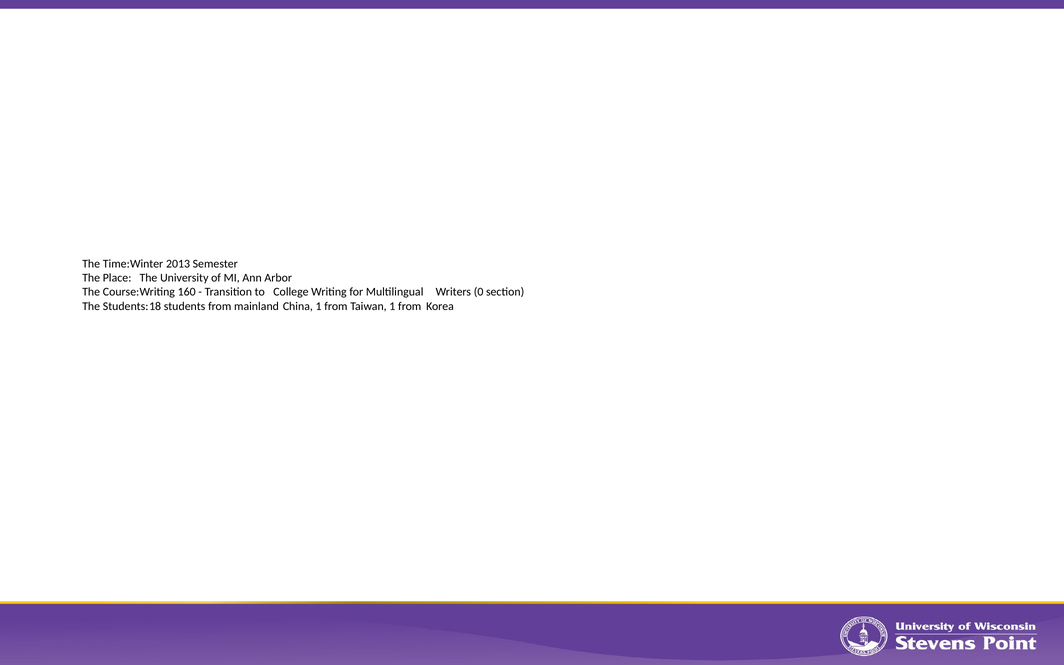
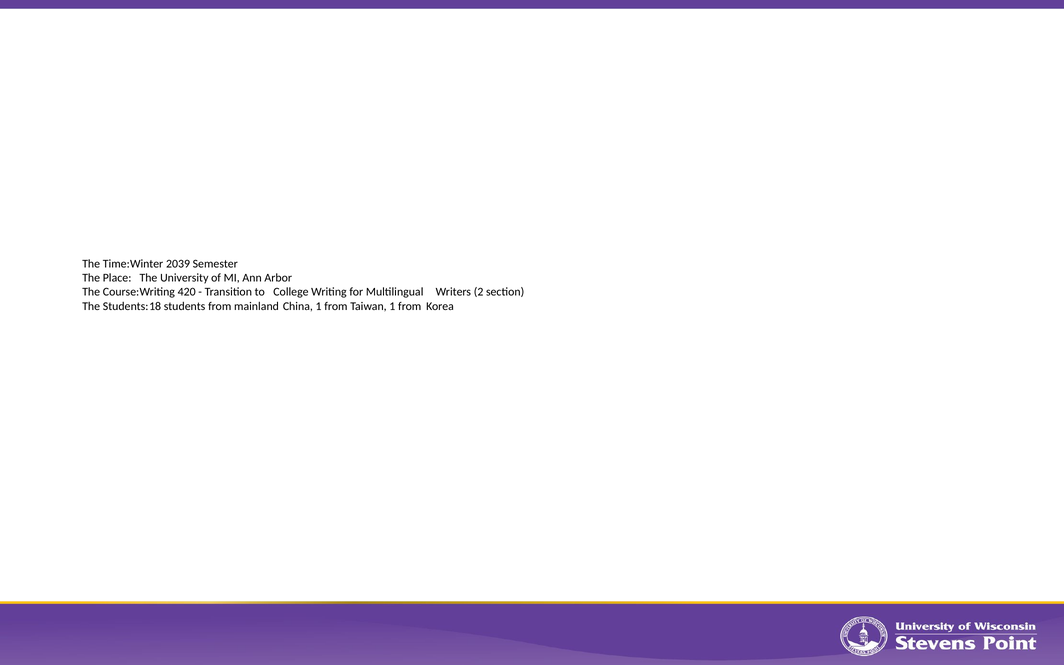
2013: 2013 -> 2039
160: 160 -> 420
0: 0 -> 2
